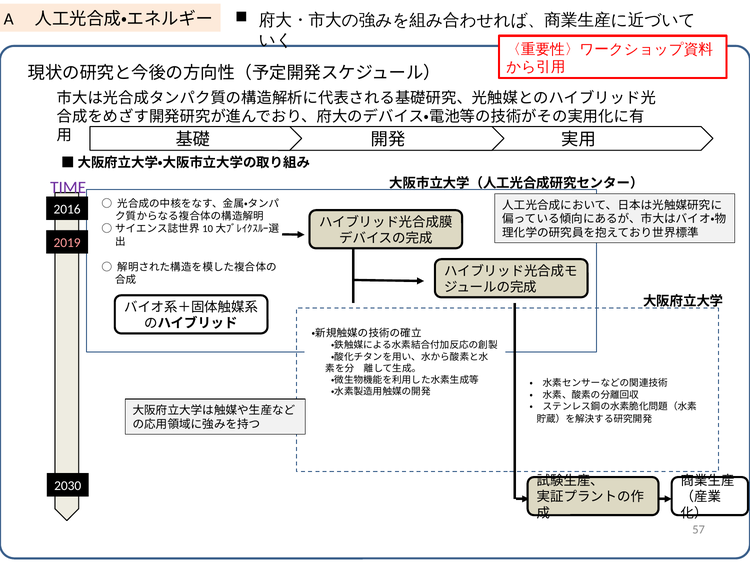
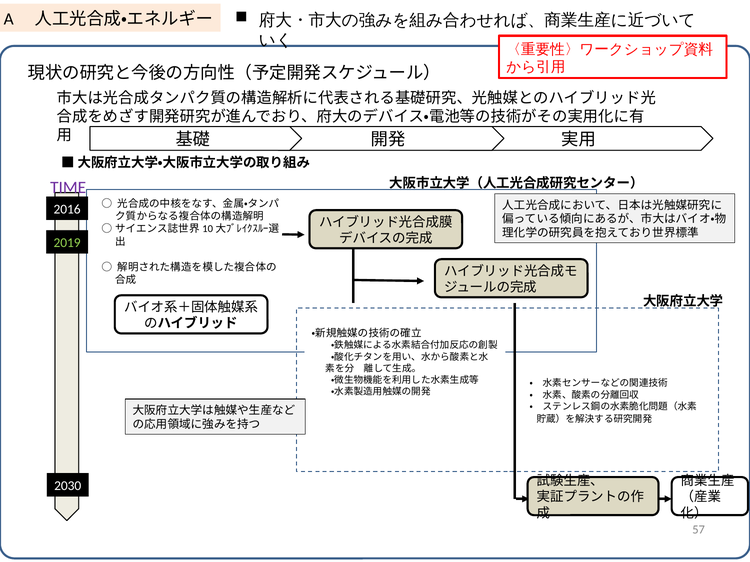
2019 colour: pink -> light green
